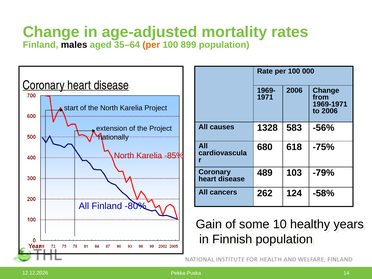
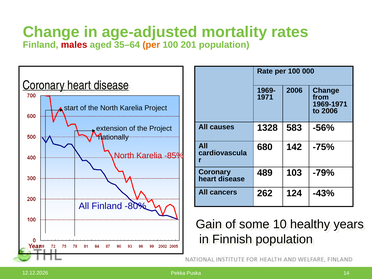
males colour: black -> red
899: 899 -> 201
618: 618 -> 142
-58%: -58% -> -43%
